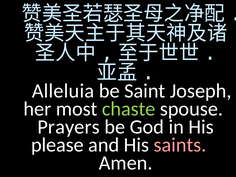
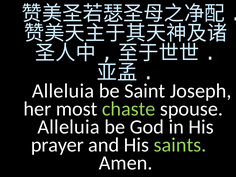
Prayers at (69, 127): Prayers -> Alleluia
please: please -> prayer
saints colour: pink -> light green
